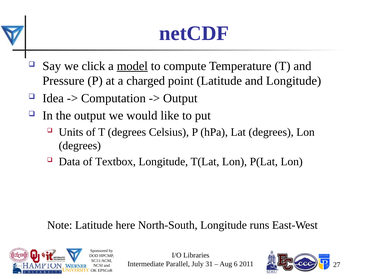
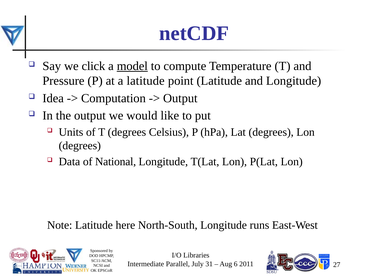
a charged: charged -> latitude
Textbox: Textbox -> National
